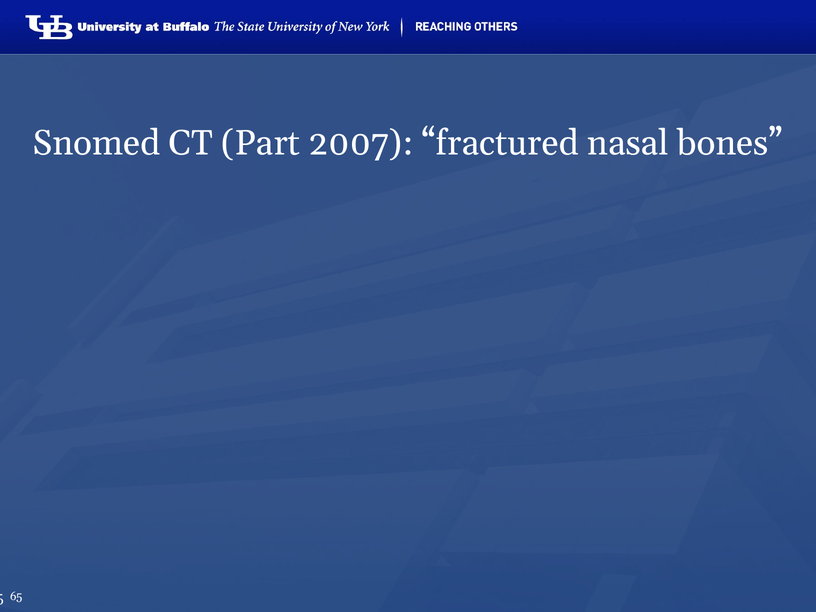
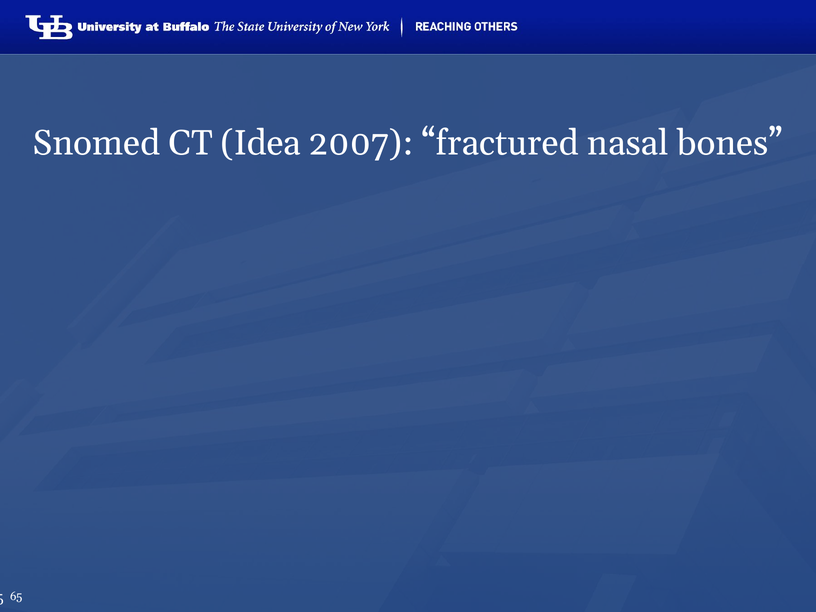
CT Part: Part -> Idea
